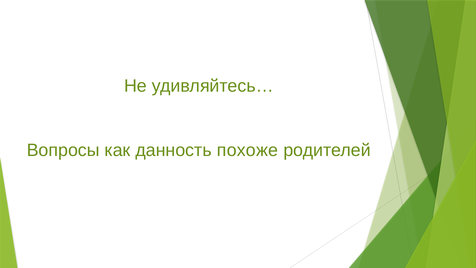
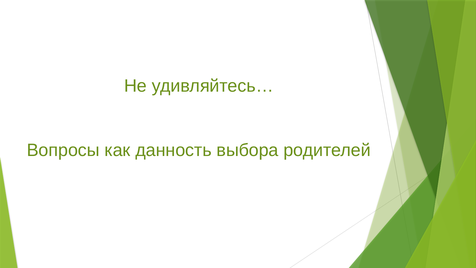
похоже: похоже -> выбора
